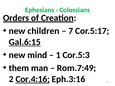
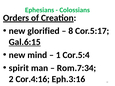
children: children -> glorified
7: 7 -> 8
Cor.5:3: Cor.5:3 -> Cor.5:4
them: them -> spirit
Rom.7:49: Rom.7:49 -> Rom.7:34
Cor.4:16 underline: present -> none
